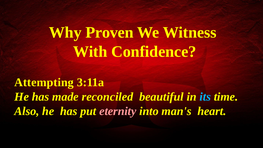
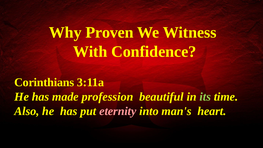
Attempting: Attempting -> Corinthians
reconciled: reconciled -> profession
its colour: light blue -> light green
